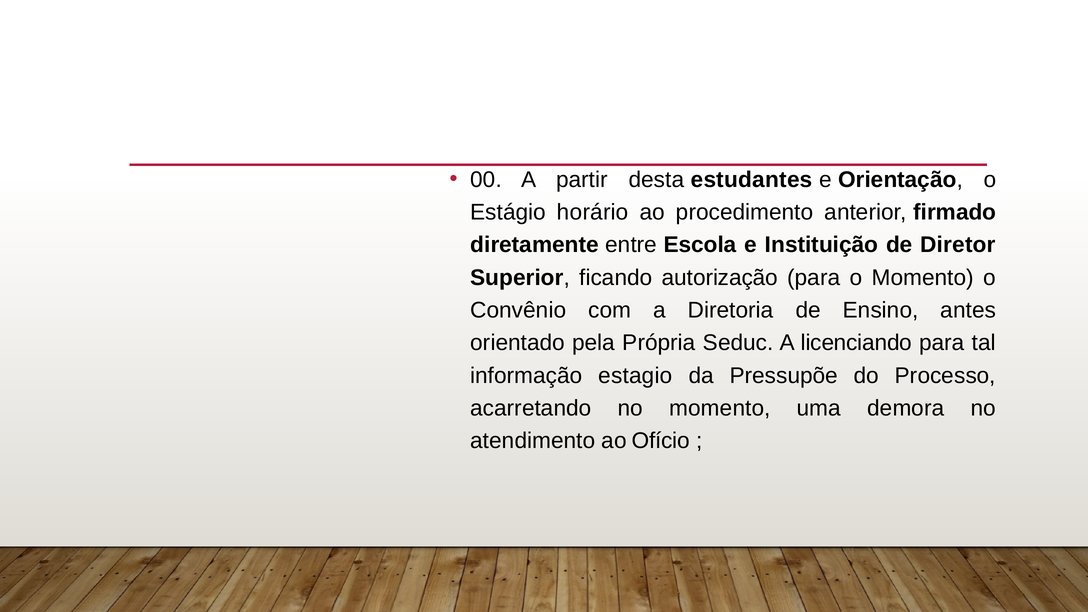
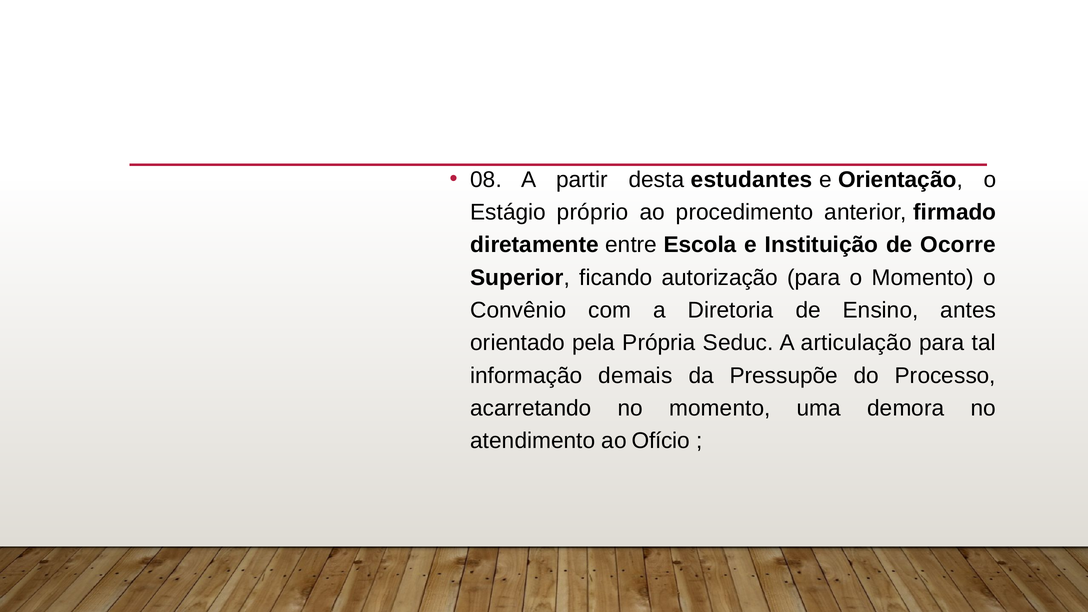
00: 00 -> 08
horário: horário -> próprio
Diretor: Diretor -> Ocorre
licenciando: licenciando -> articulação
estagio: estagio -> demais
